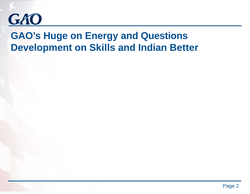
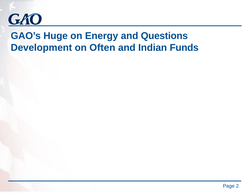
Skills: Skills -> Often
Better: Better -> Funds
